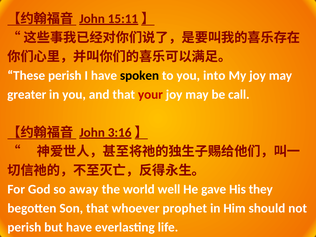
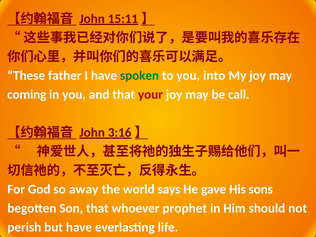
These perish: perish -> father
spoken colour: black -> green
greater: greater -> coming
well: well -> says
they: they -> sons
